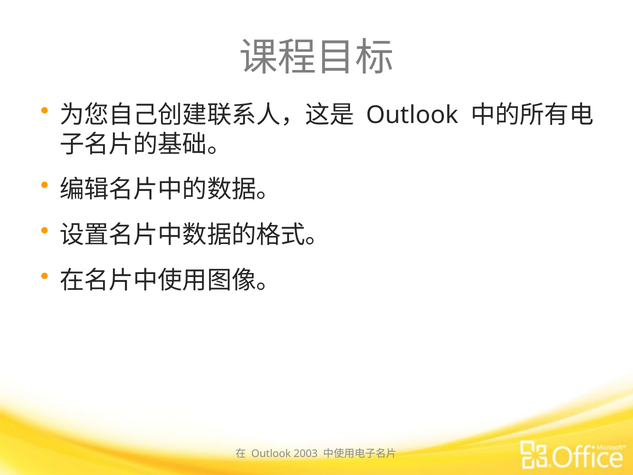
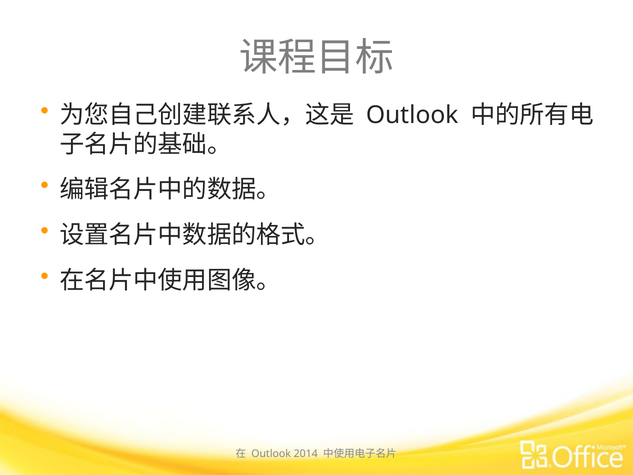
2003: 2003 -> 2014
